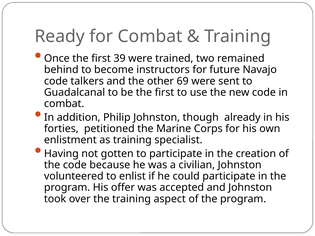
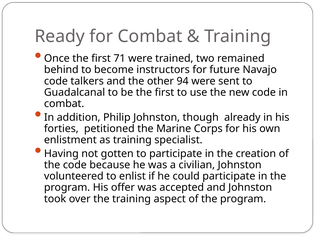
39: 39 -> 71
69: 69 -> 94
